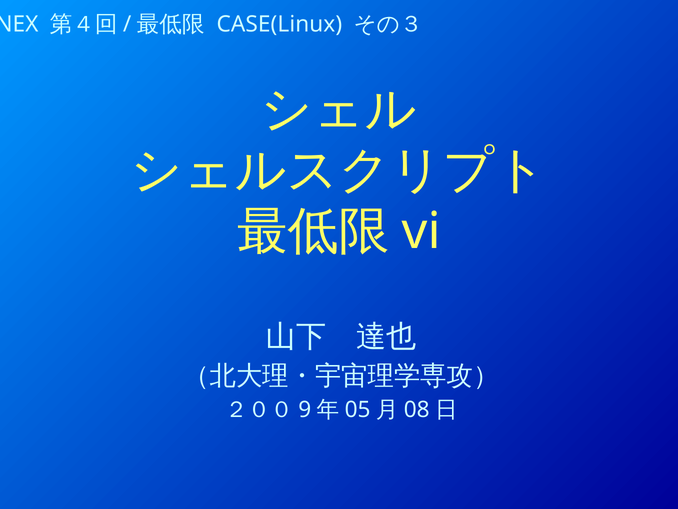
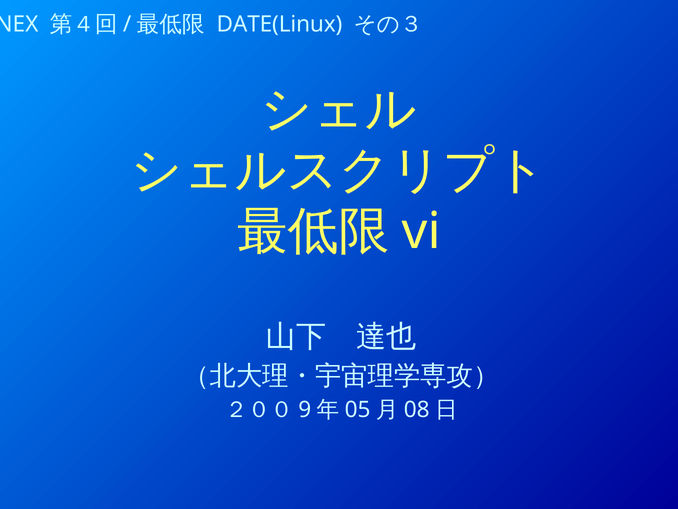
CASE(Linux: CASE(Linux -> DATE(Linux
